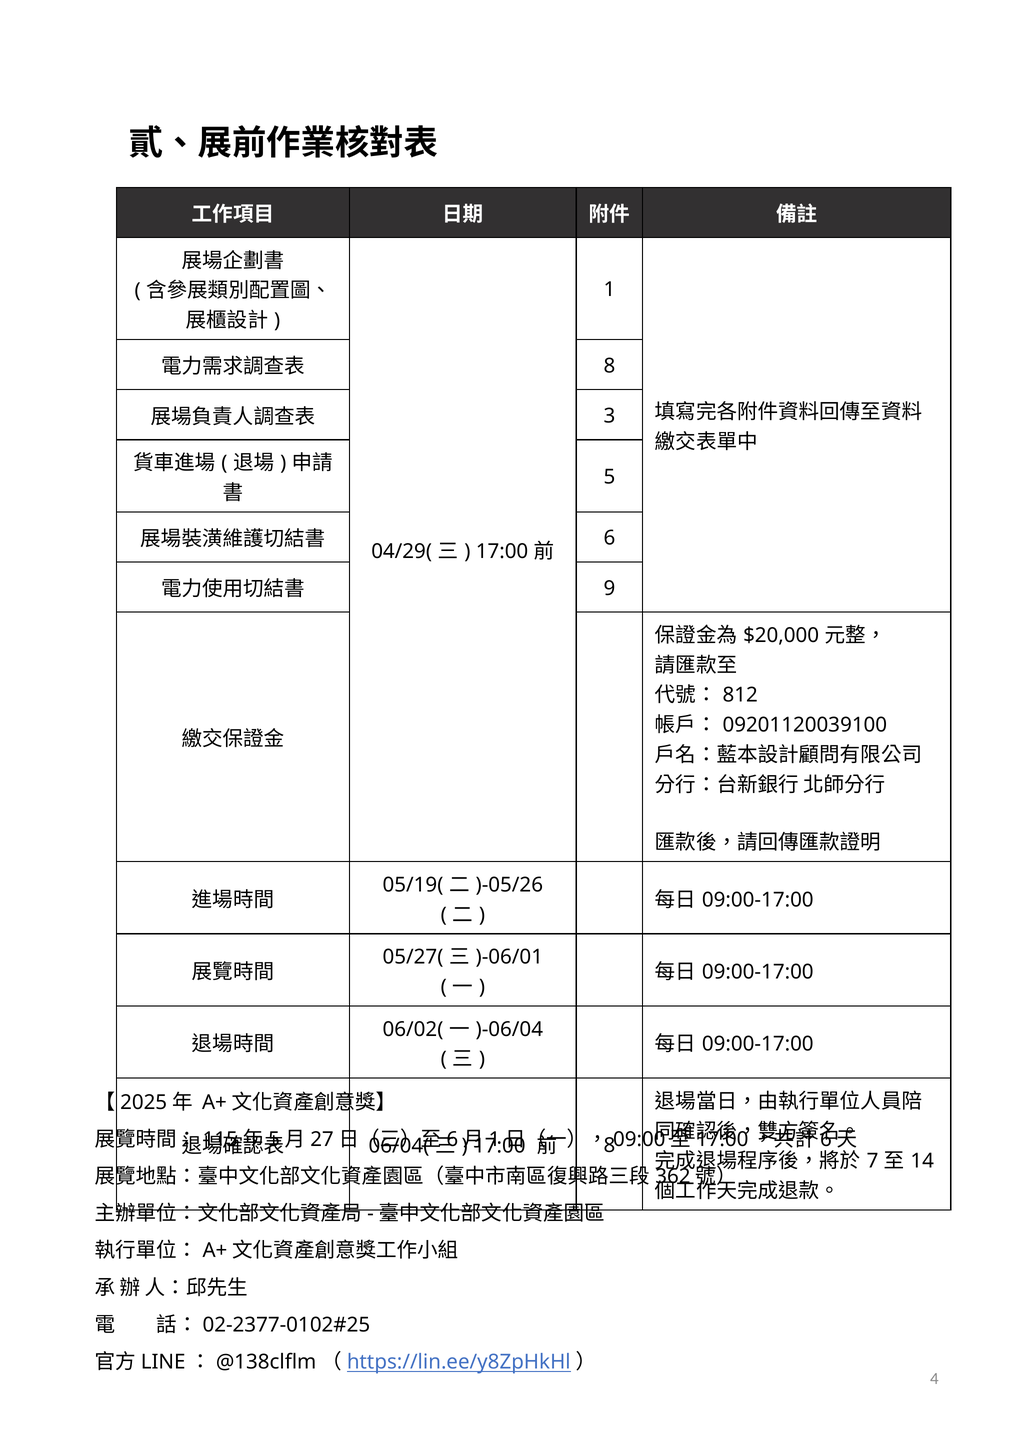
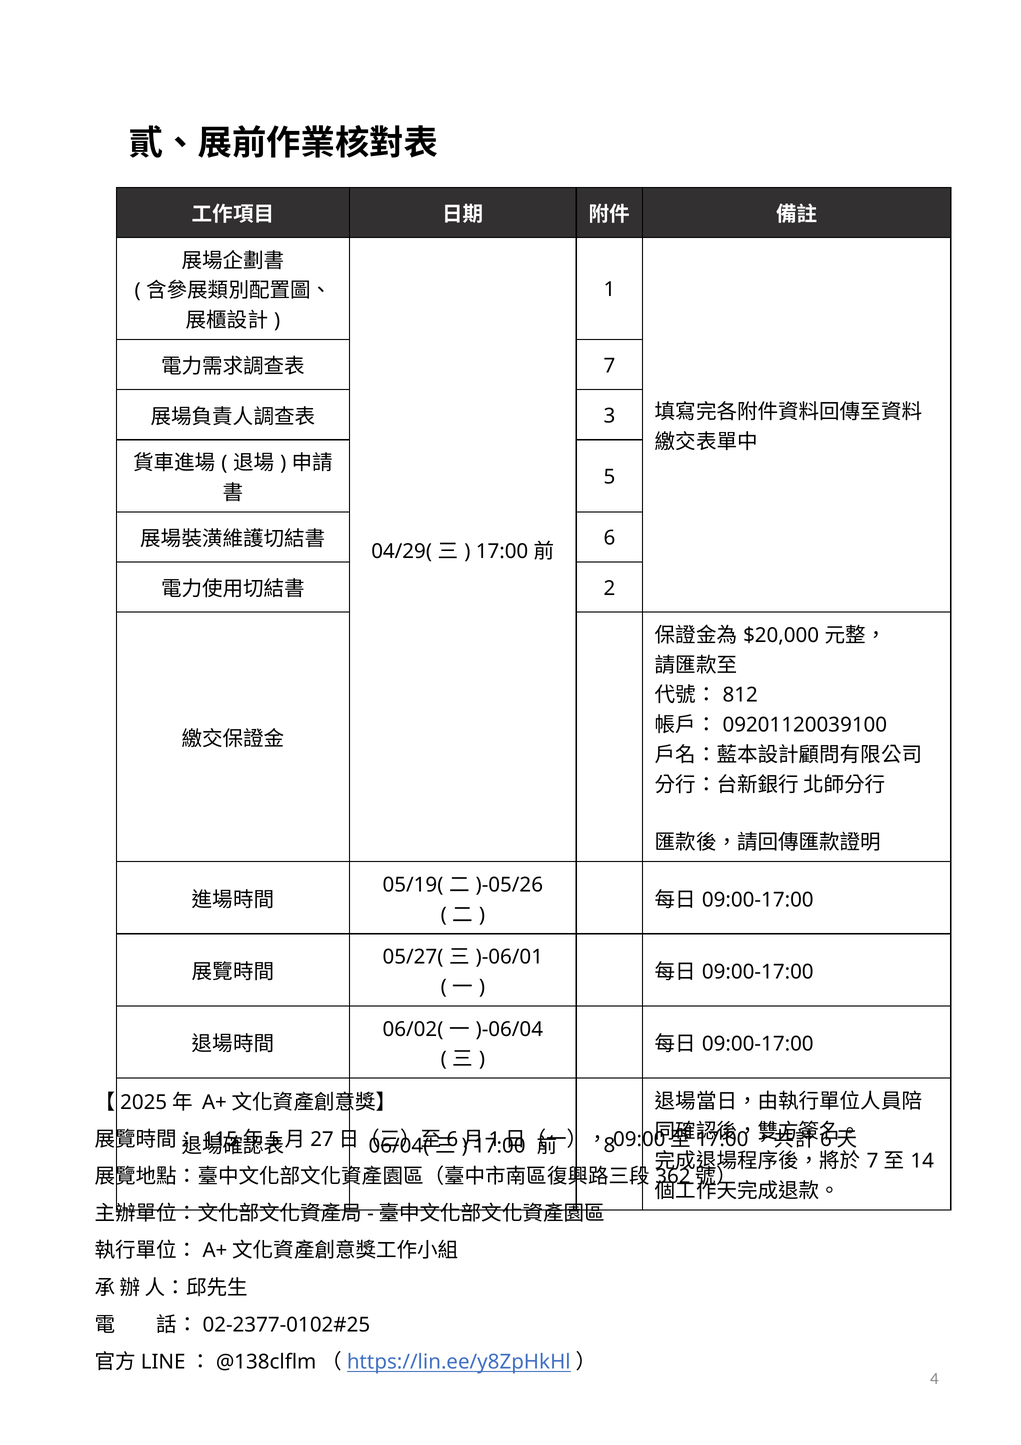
8 at (609, 366): 8 -> 7
9: 9 -> 2
